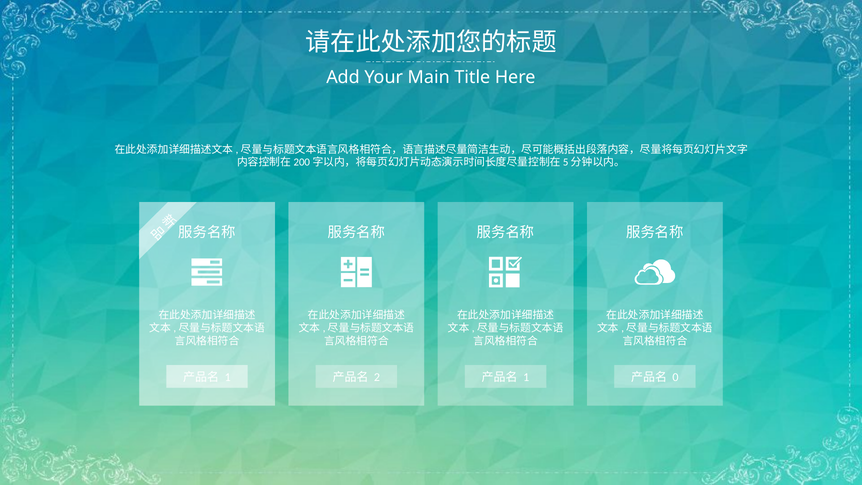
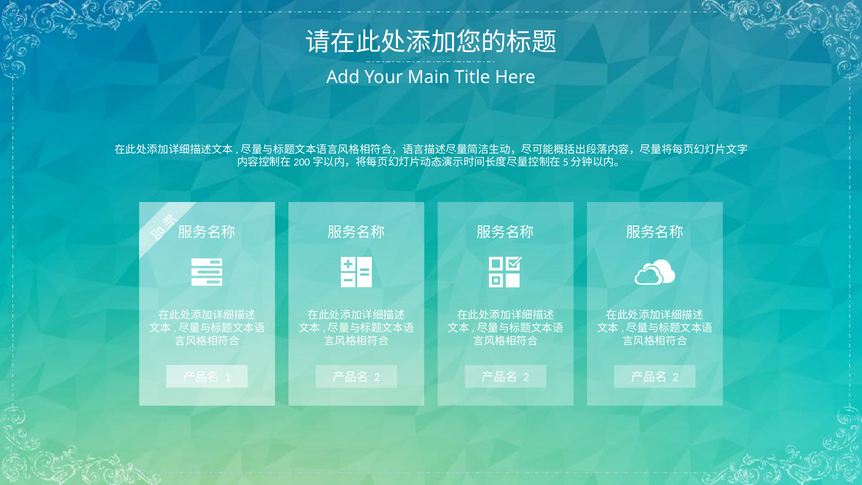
1 at (526, 377): 1 -> 2
0 at (676, 377): 0 -> 2
